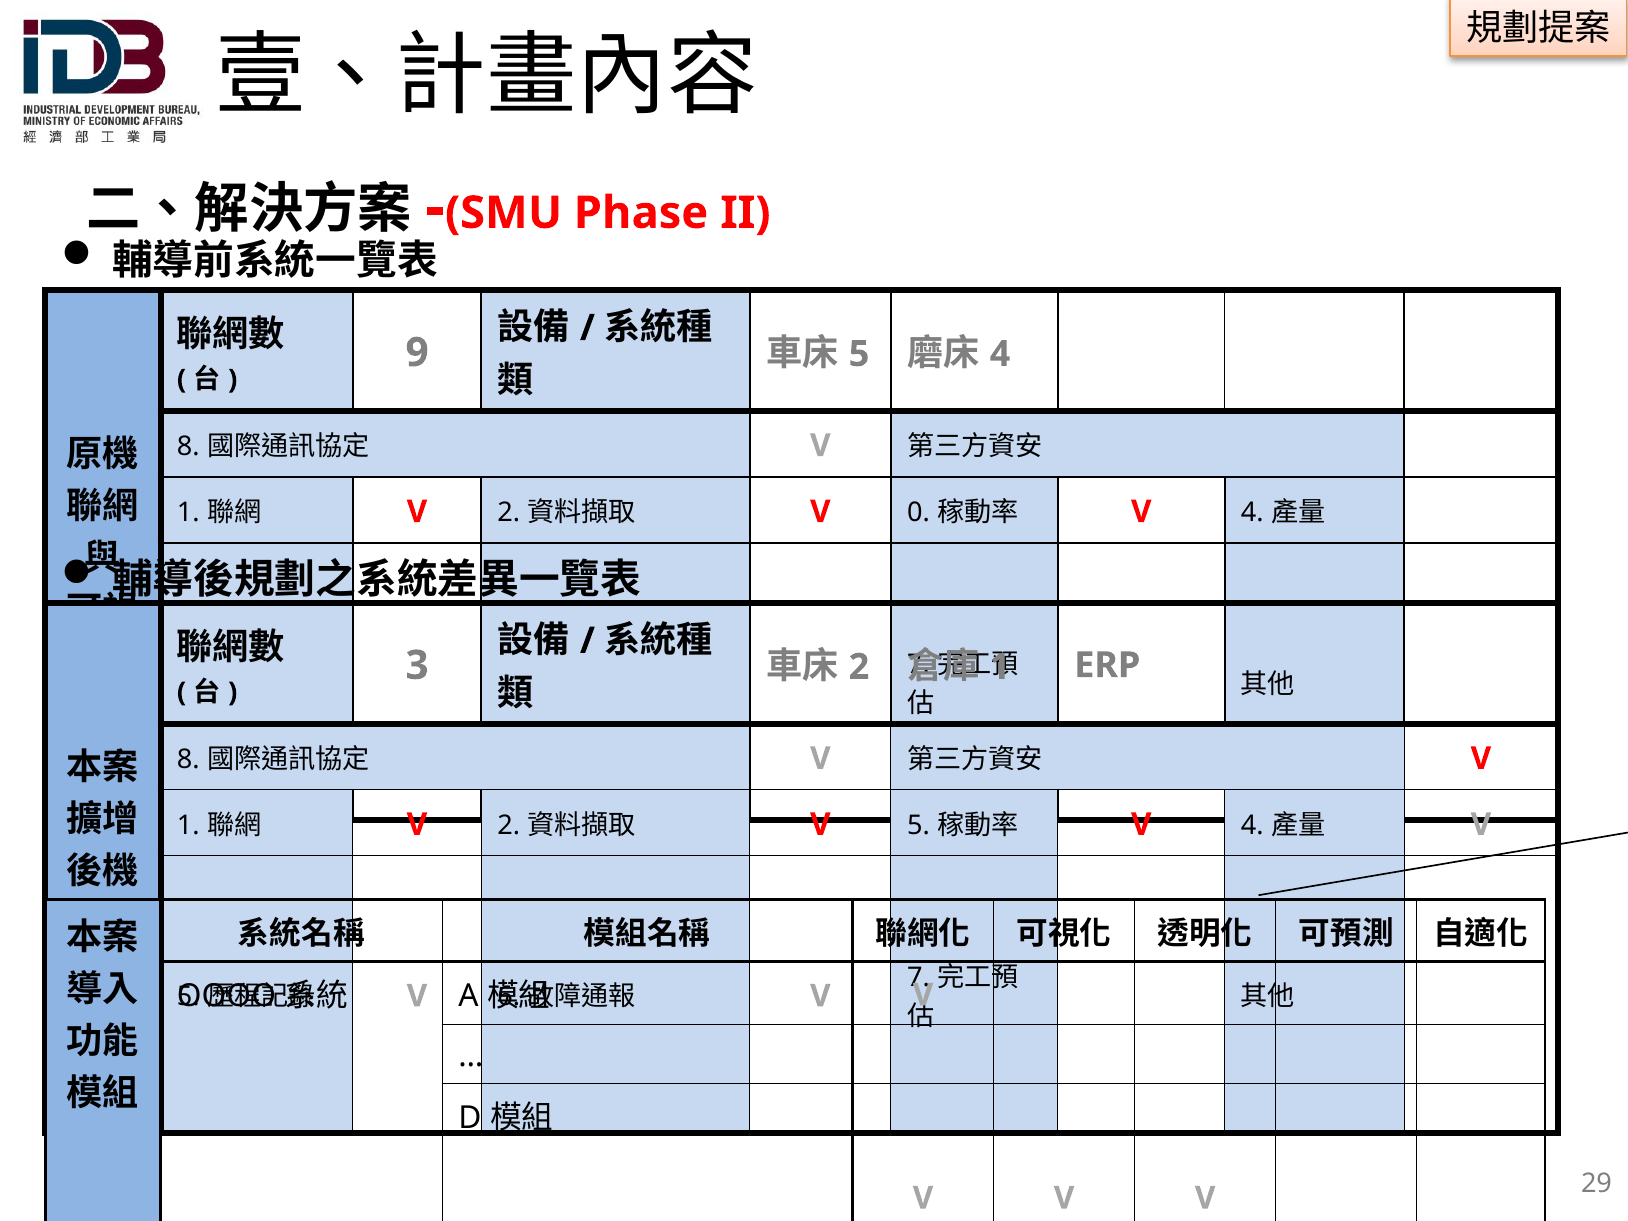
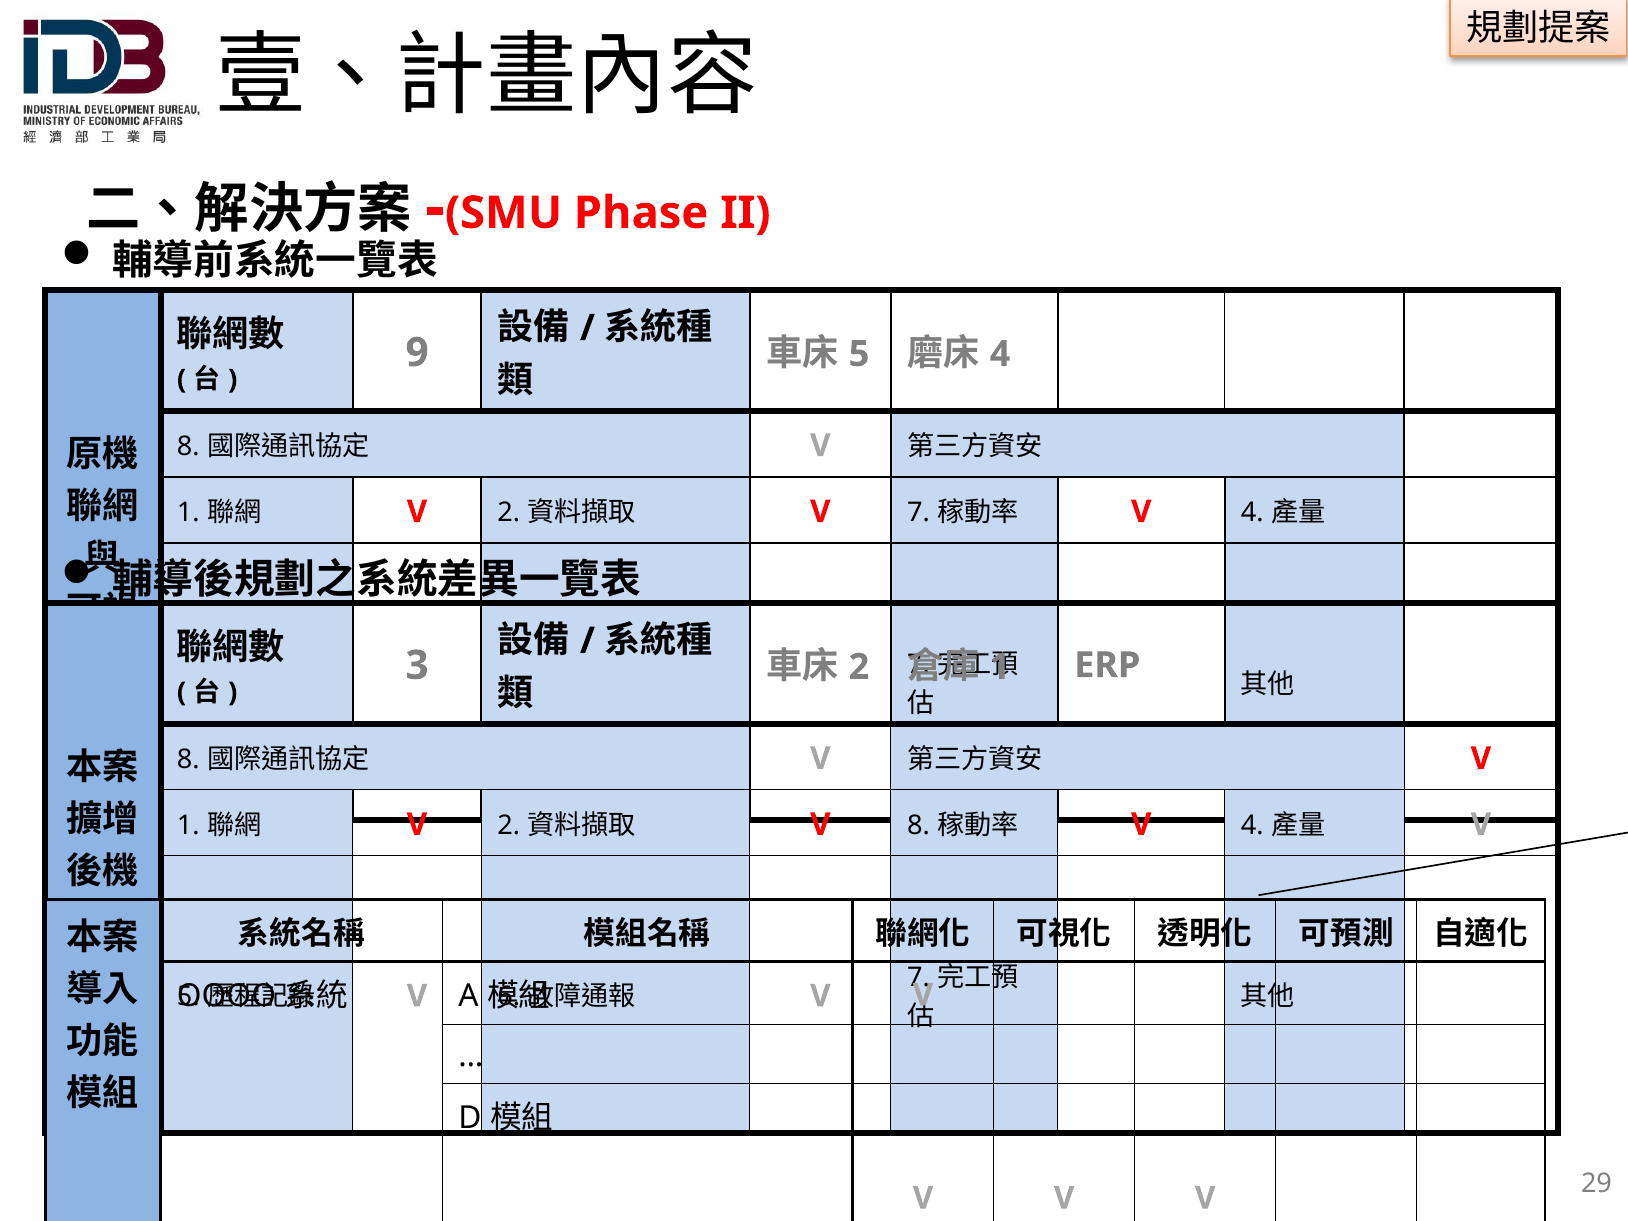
0 at (918, 513): 0 -> 7
5 at (918, 825): 5 -> 8
